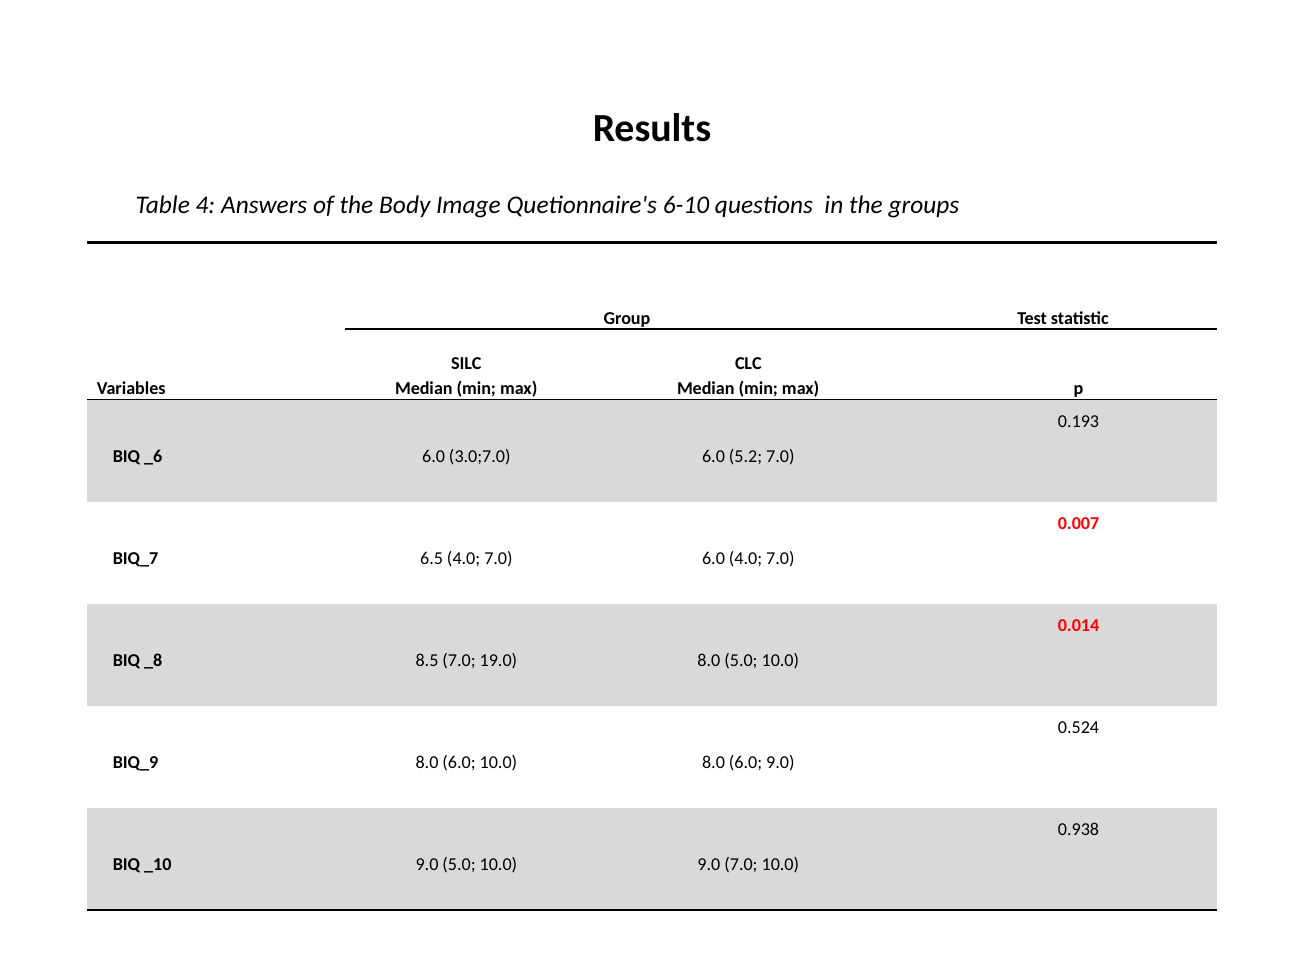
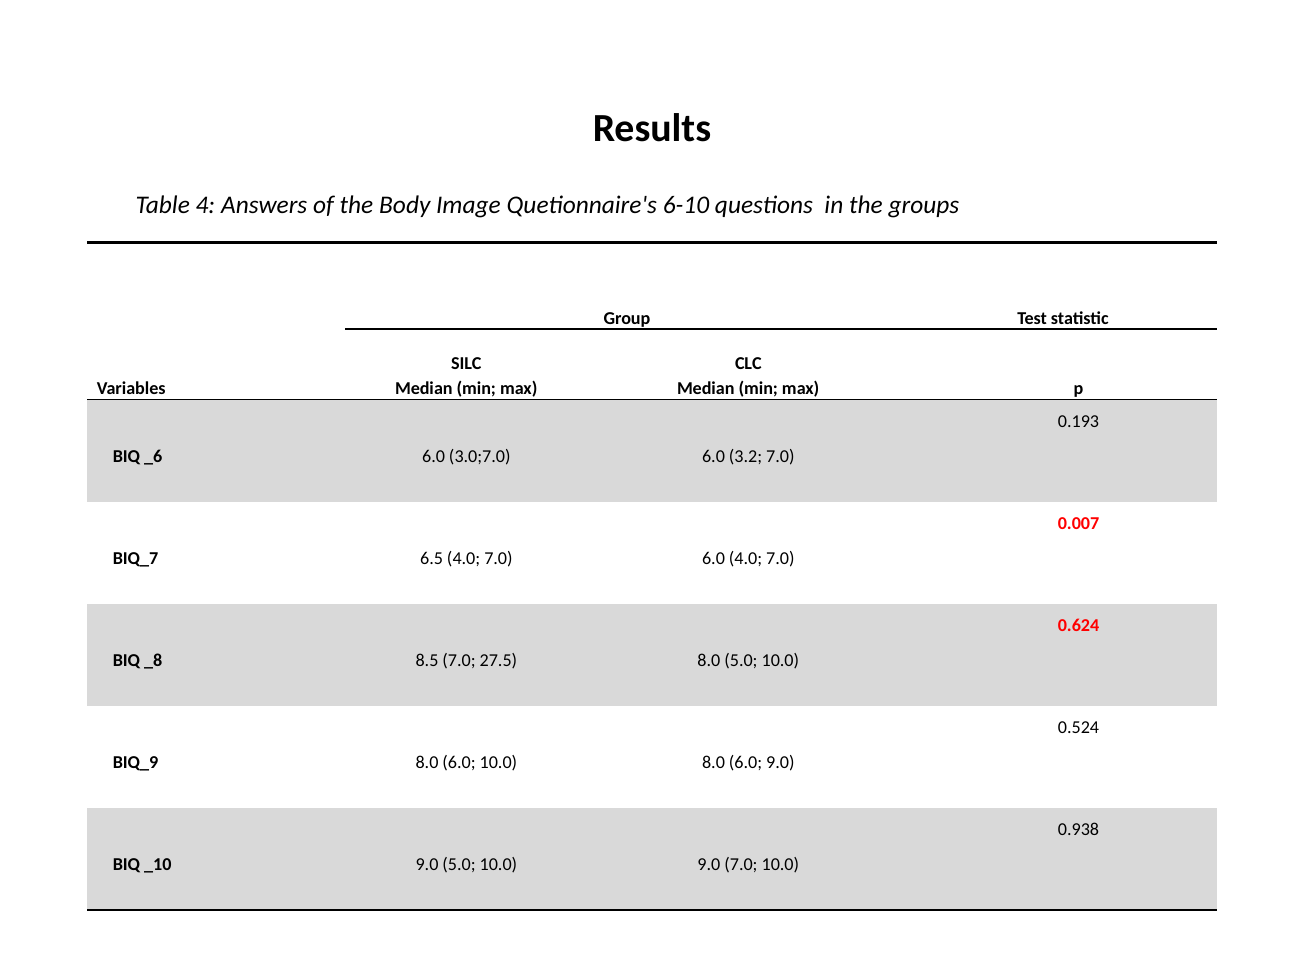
5.2: 5.2 -> 3.2
0.014: 0.014 -> 0.624
19.0: 19.0 -> 27.5
